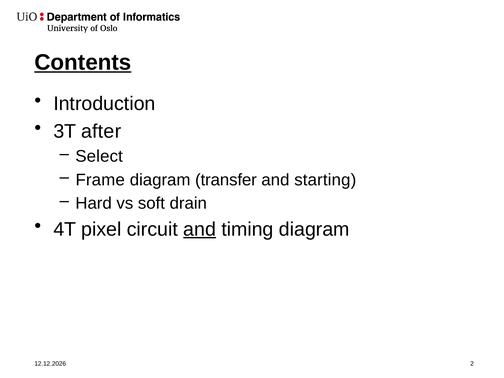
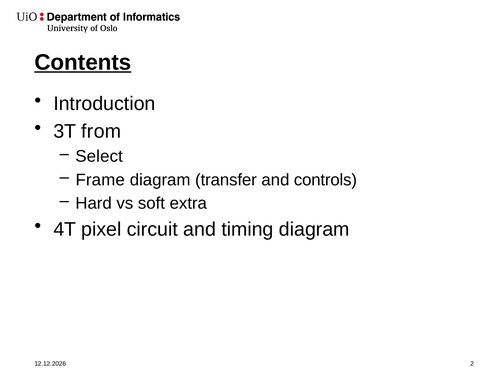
after: after -> from
starting: starting -> controls
drain: drain -> extra
and at (200, 229) underline: present -> none
